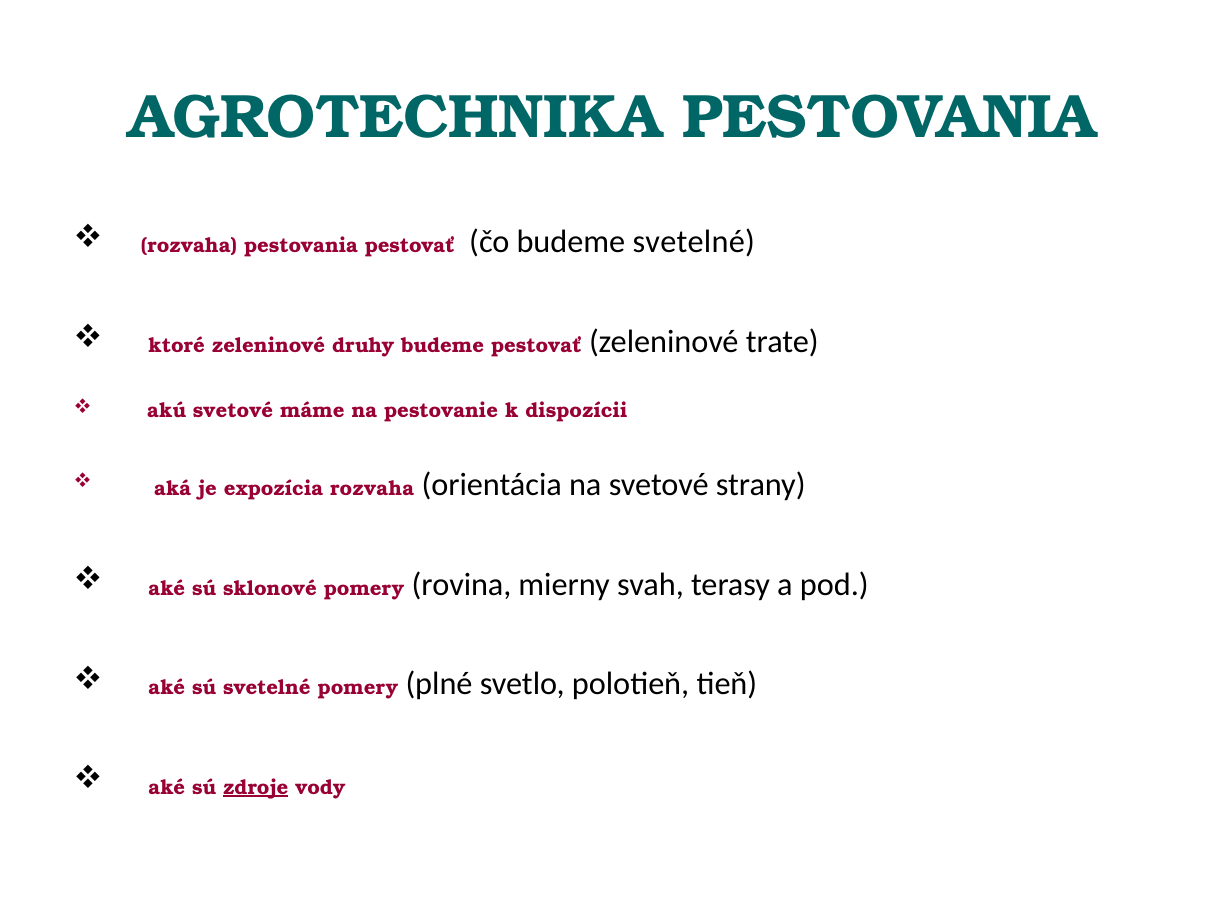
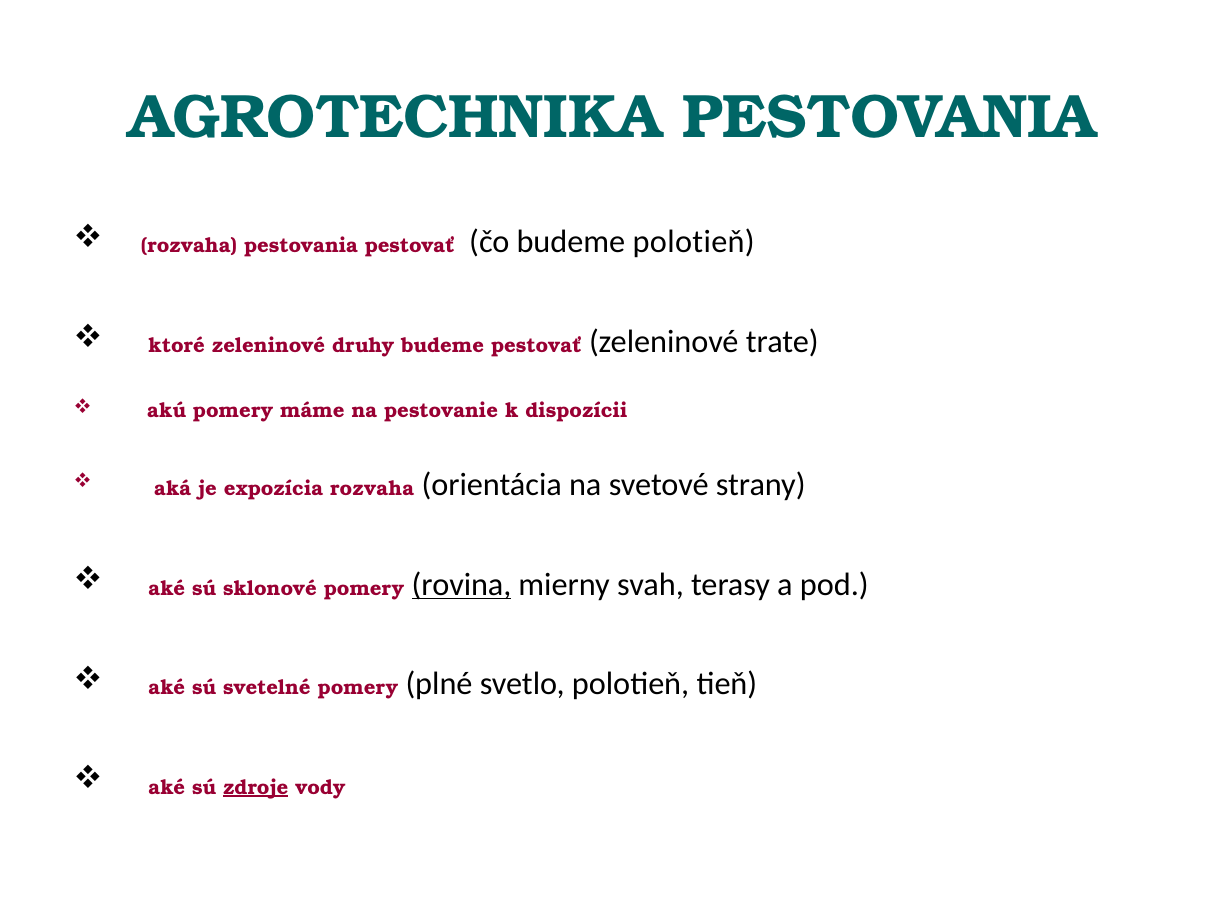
budeme svetelné: svetelné -> polotieň
akú svetové: svetové -> pomery
rovina underline: none -> present
